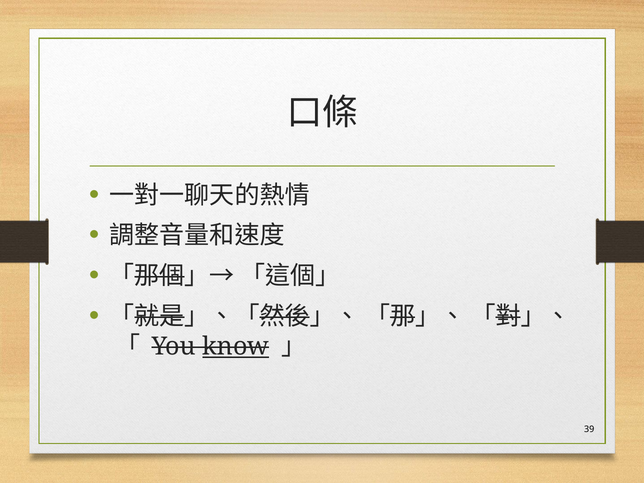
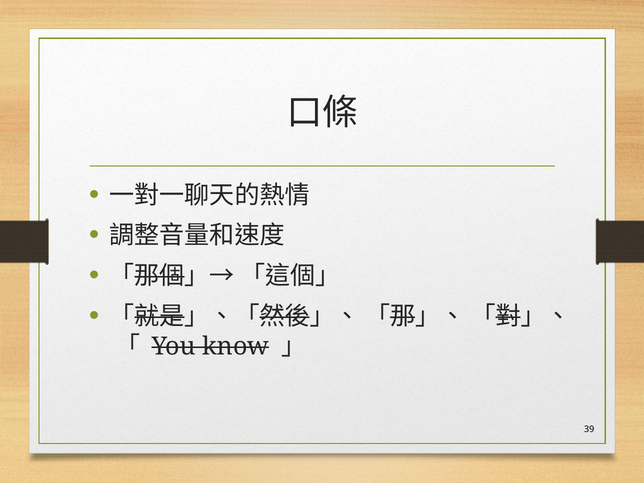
know underline: present -> none
